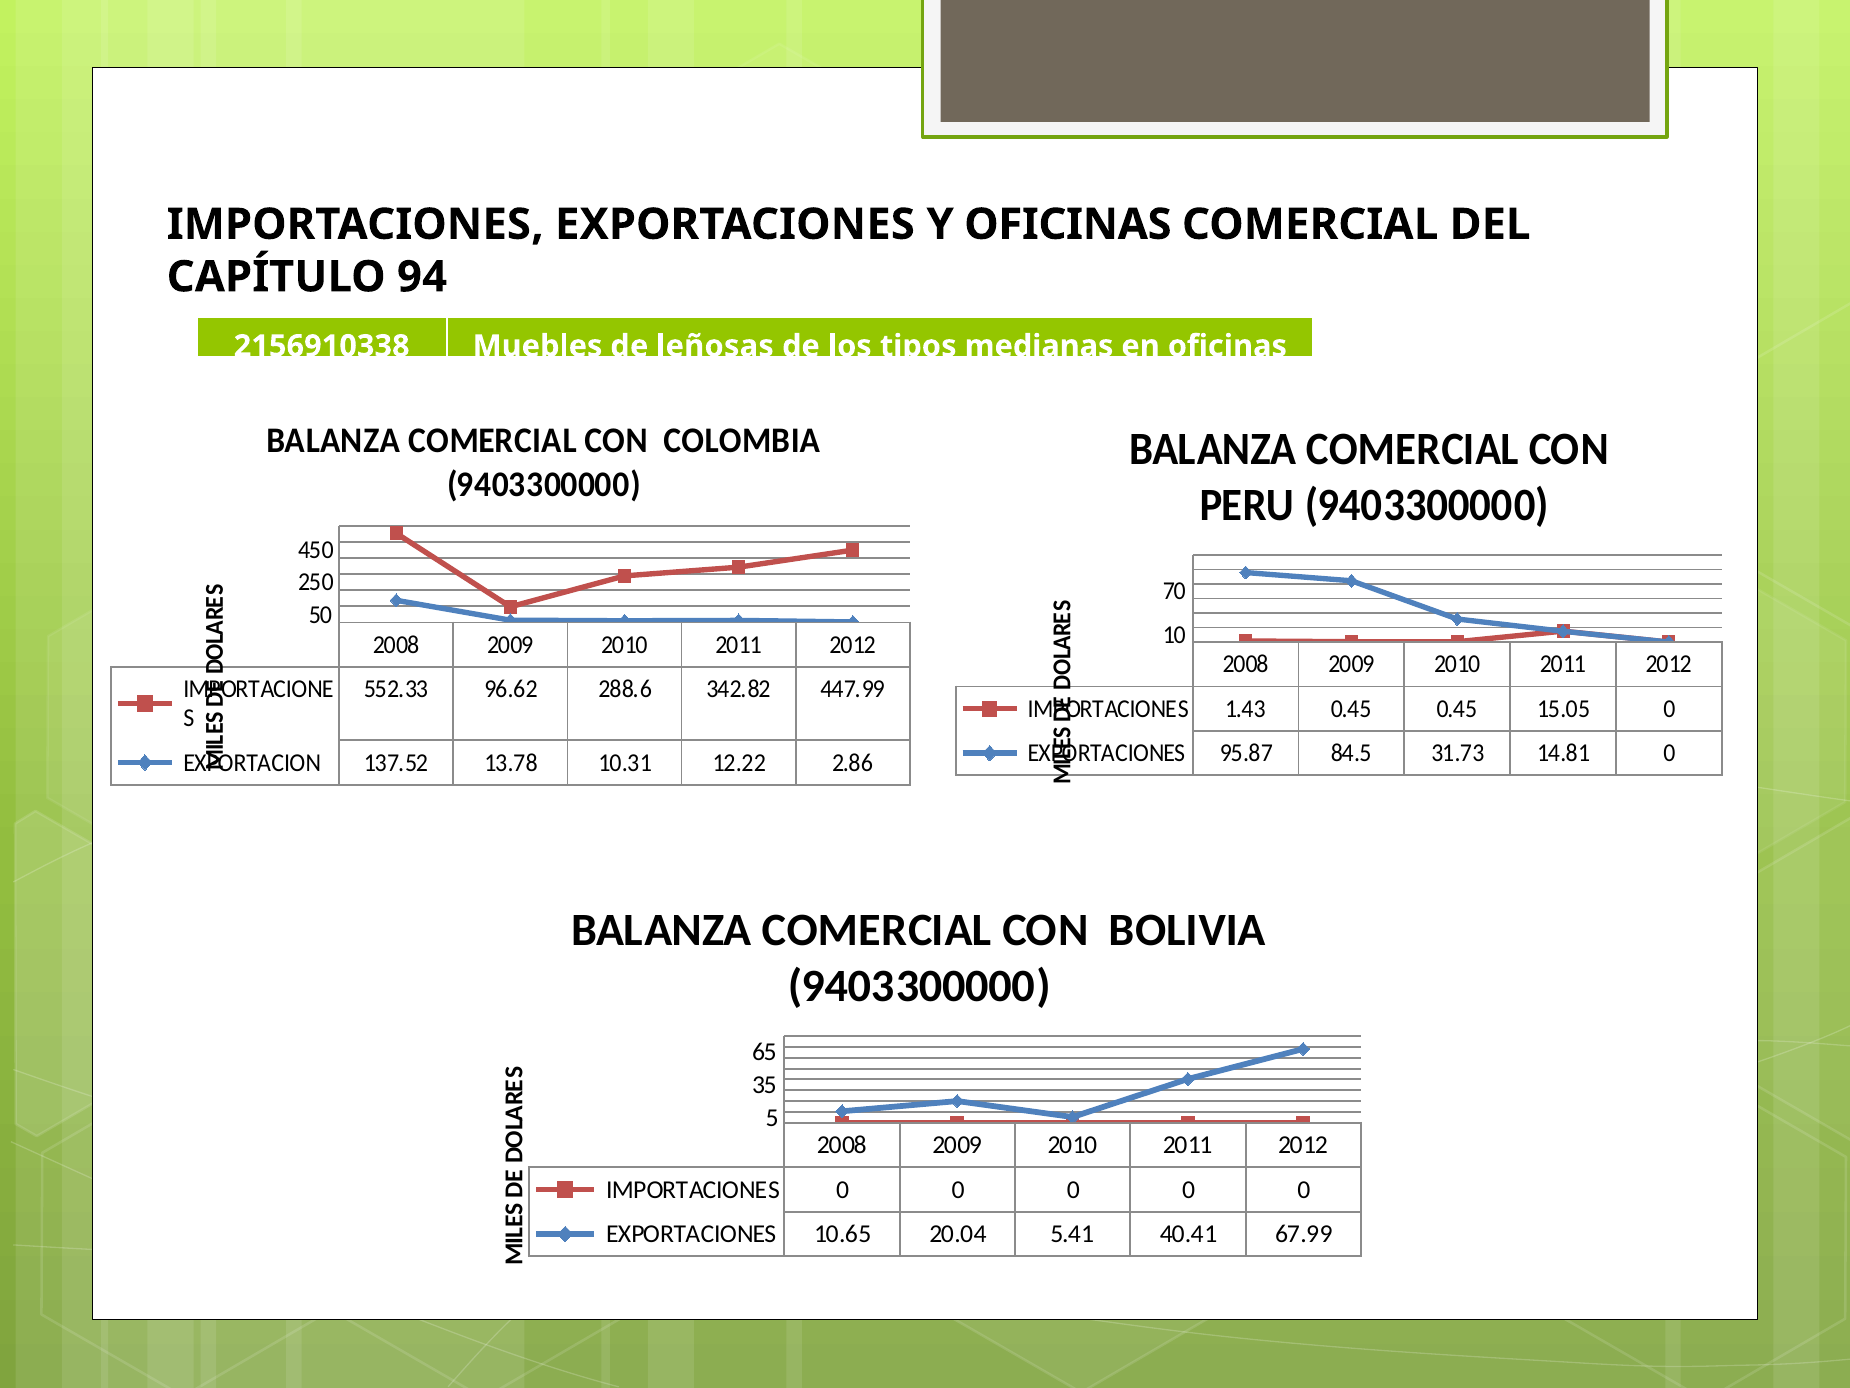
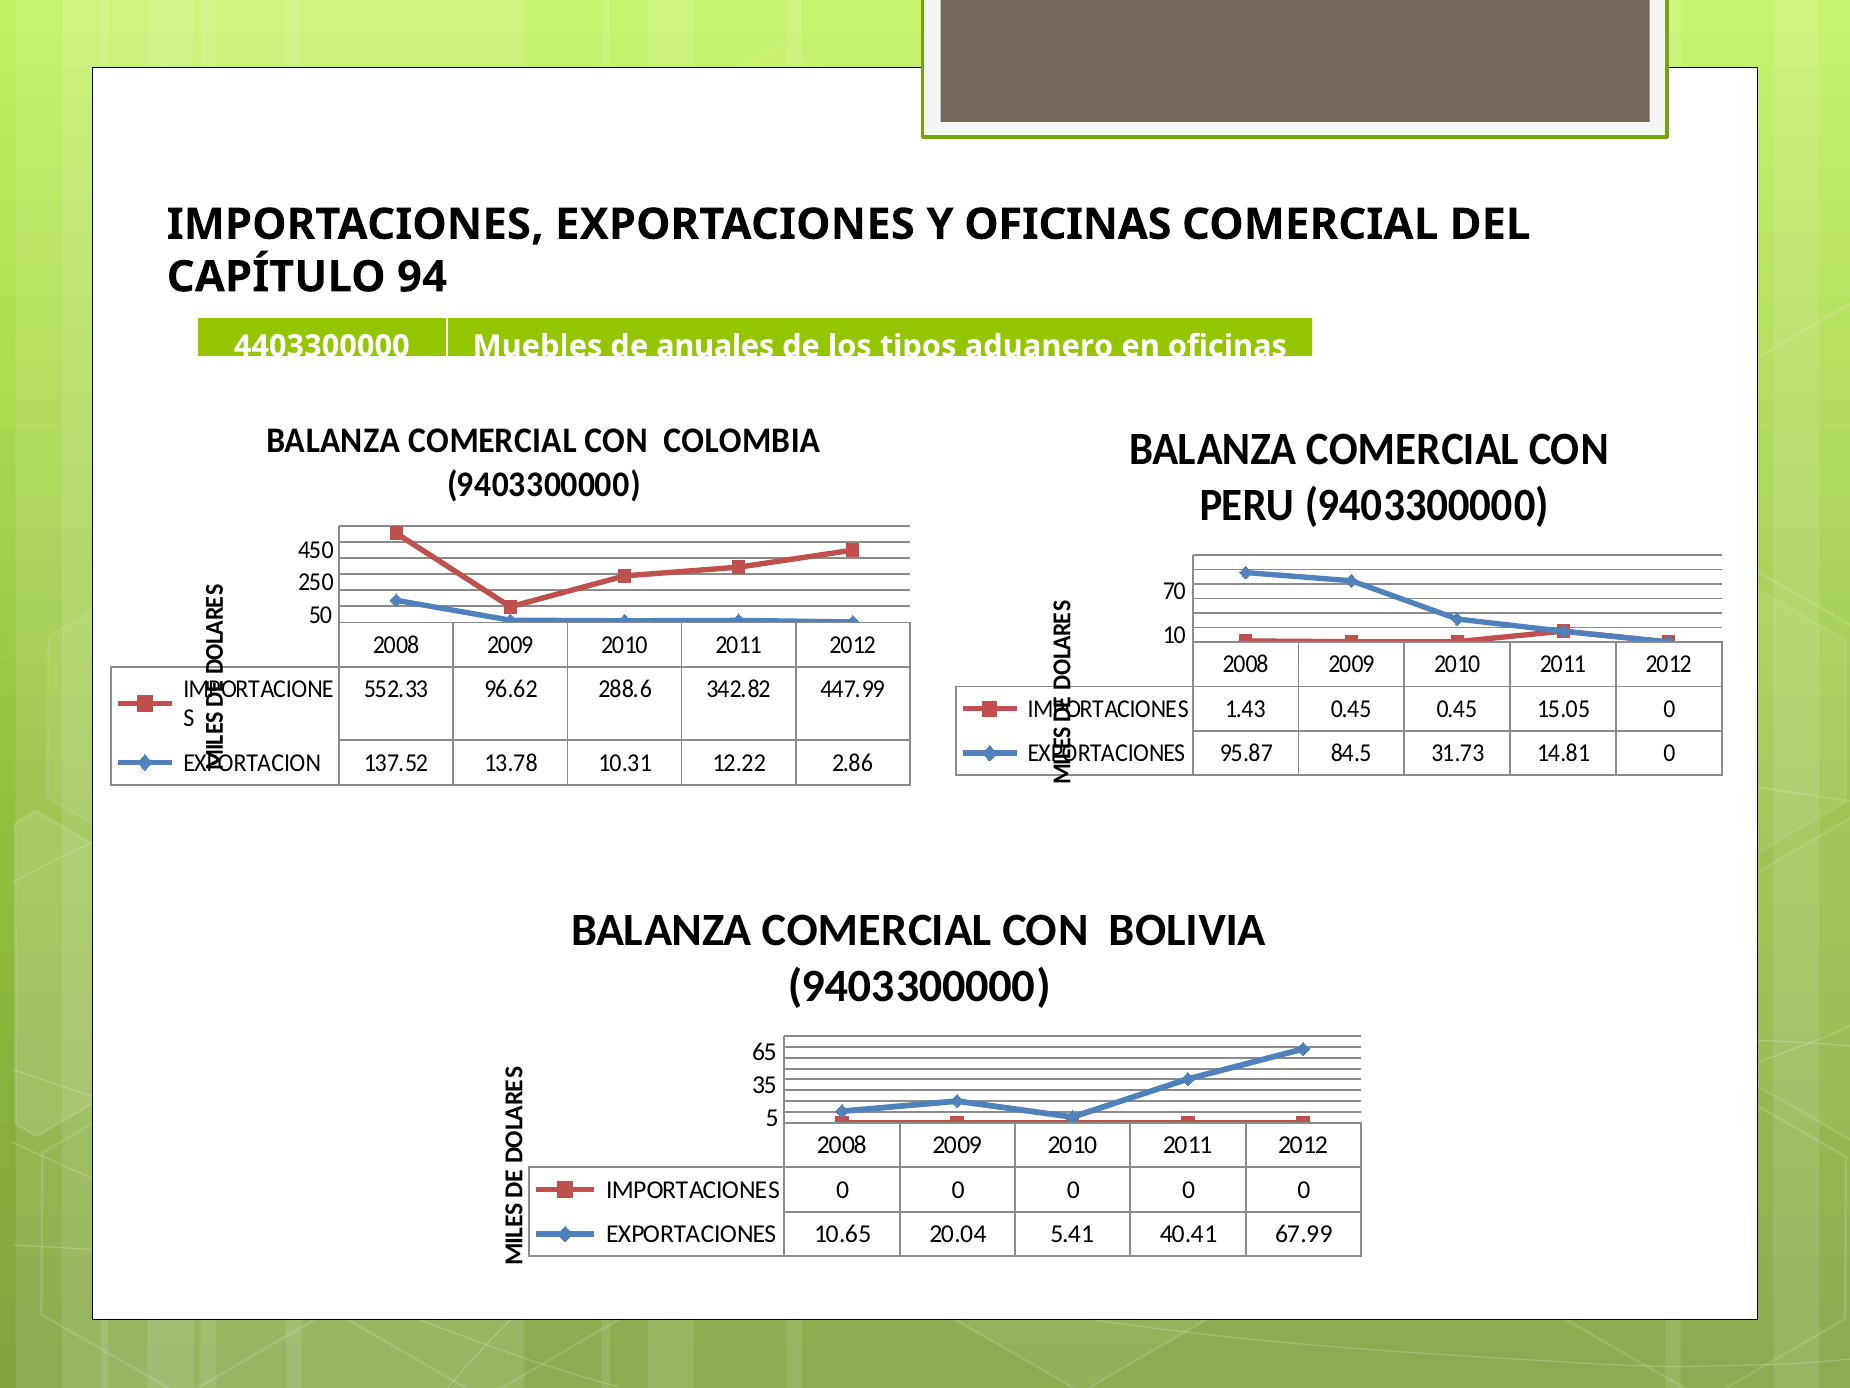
2156910338: 2156910338 -> 4403300000
leñosas: leñosas -> anuales
medianas: medianas -> aduanero
